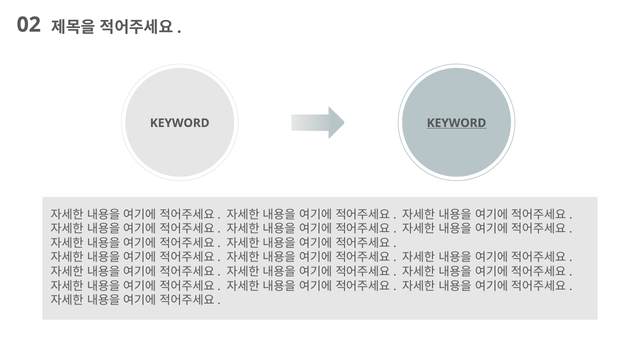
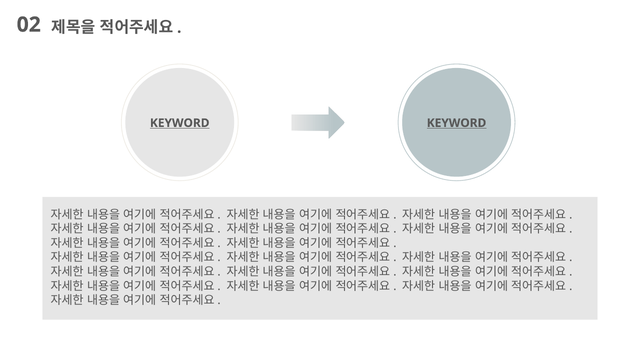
KEYWORD at (180, 123) underline: none -> present
